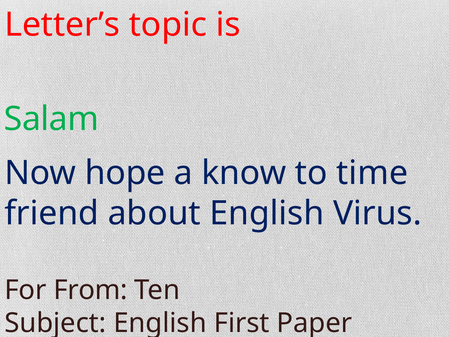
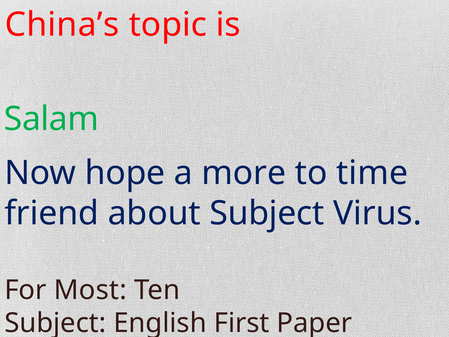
Letter’s: Letter’s -> China’s
know: know -> more
about English: English -> Subject
From: From -> Most
